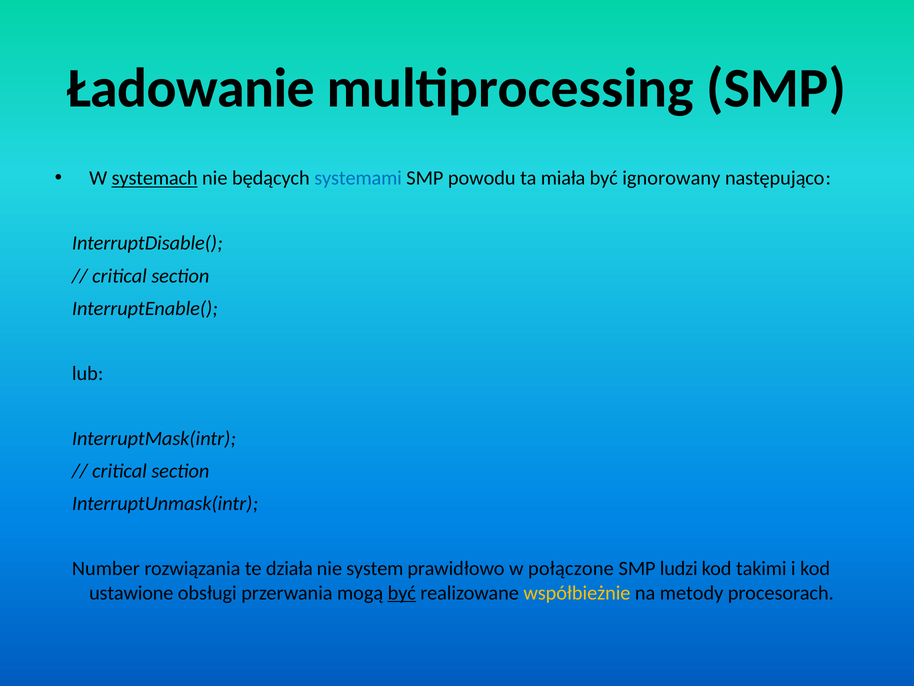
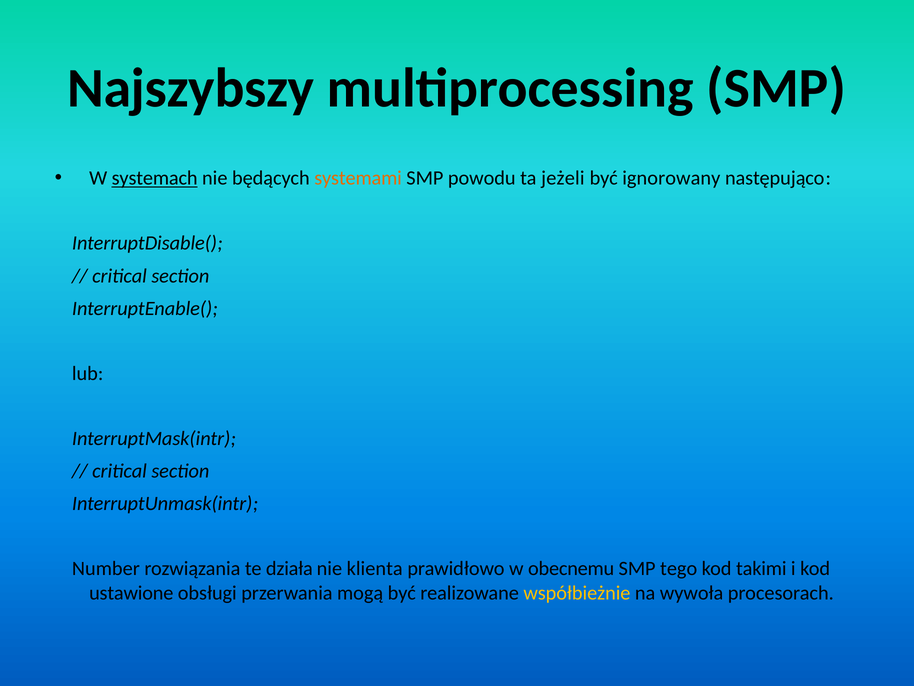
Ładowanie: Ładowanie -> Najszybszy
systemami colour: blue -> orange
miała: miała -> jeżeli
system: system -> klienta
połączone: połączone -> obecnemu
ludzi: ludzi -> tego
być at (402, 592) underline: present -> none
metody: metody -> wywoła
